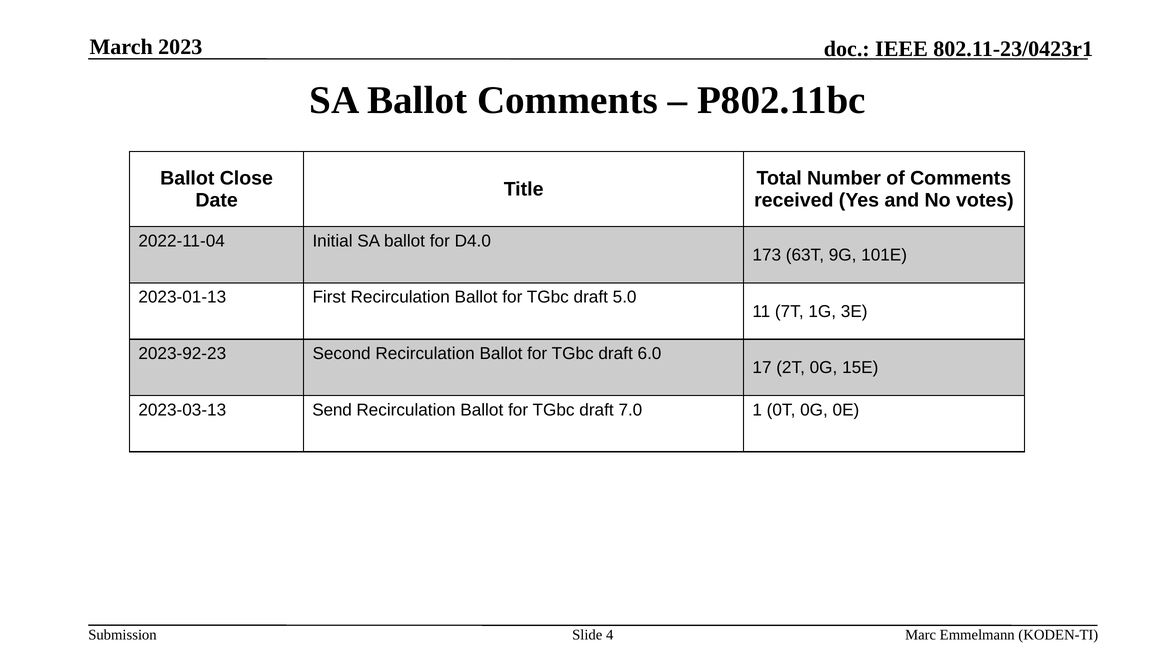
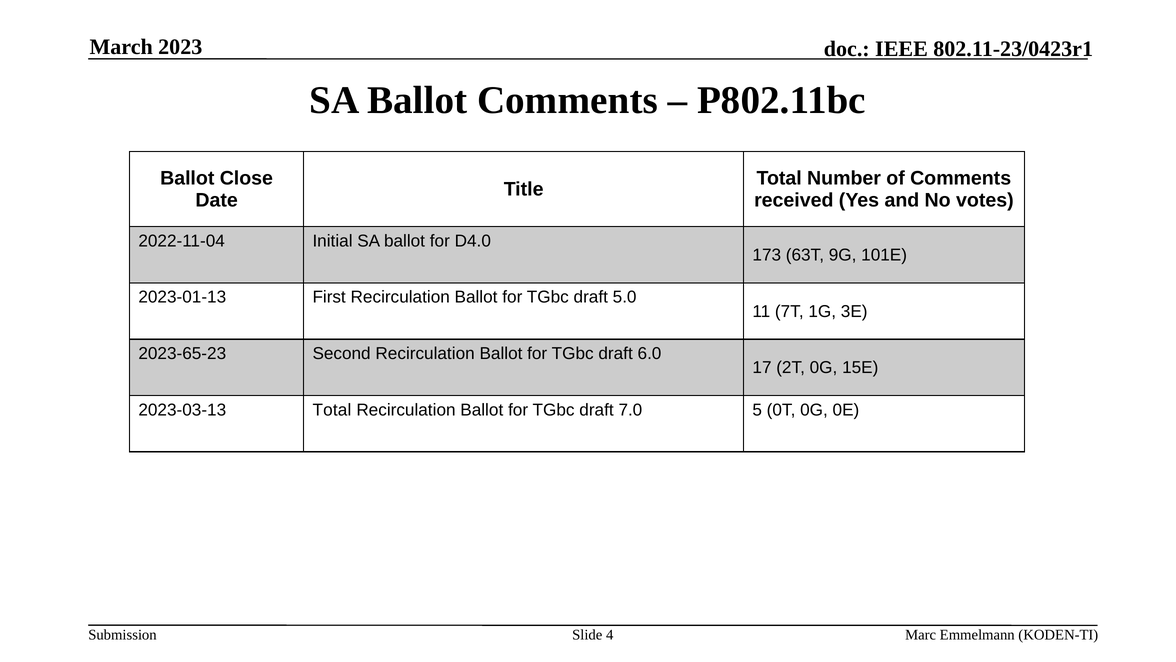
2023-92-23: 2023-92-23 -> 2023-65-23
2023-03-13 Send: Send -> Total
1: 1 -> 5
